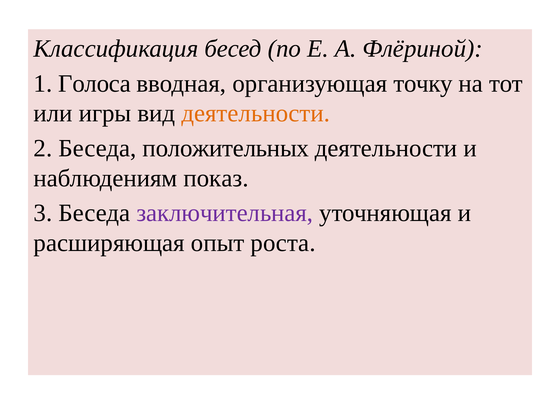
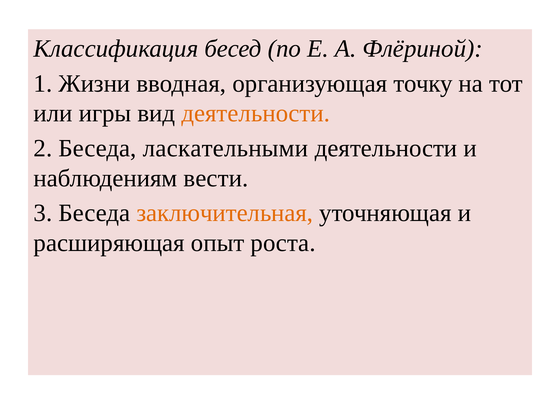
Голоса: Голоса -> Жизни
положительных: положительных -> ласкательными
показ: показ -> вести
заключительная colour: purple -> orange
